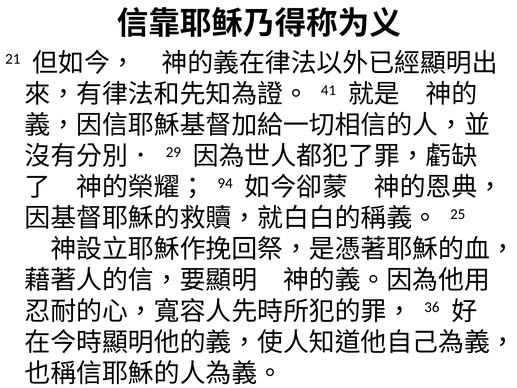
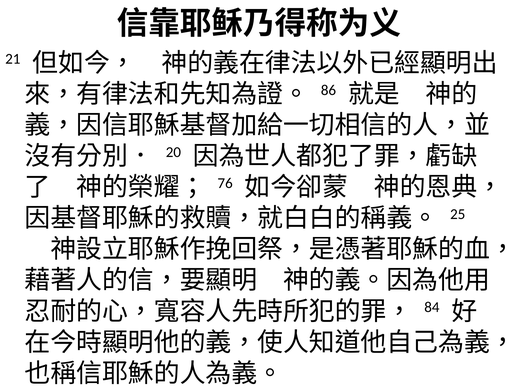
41: 41 -> 86
29: 29 -> 20
94: 94 -> 76
36: 36 -> 84
